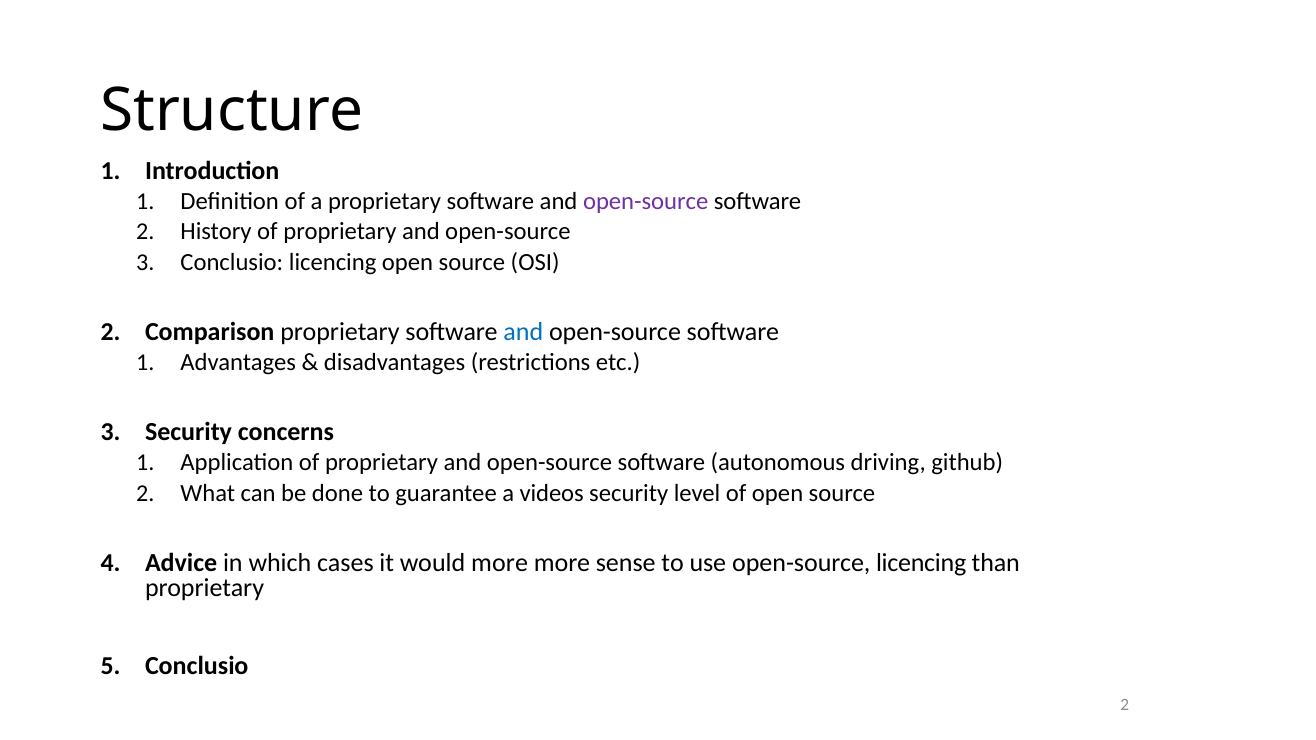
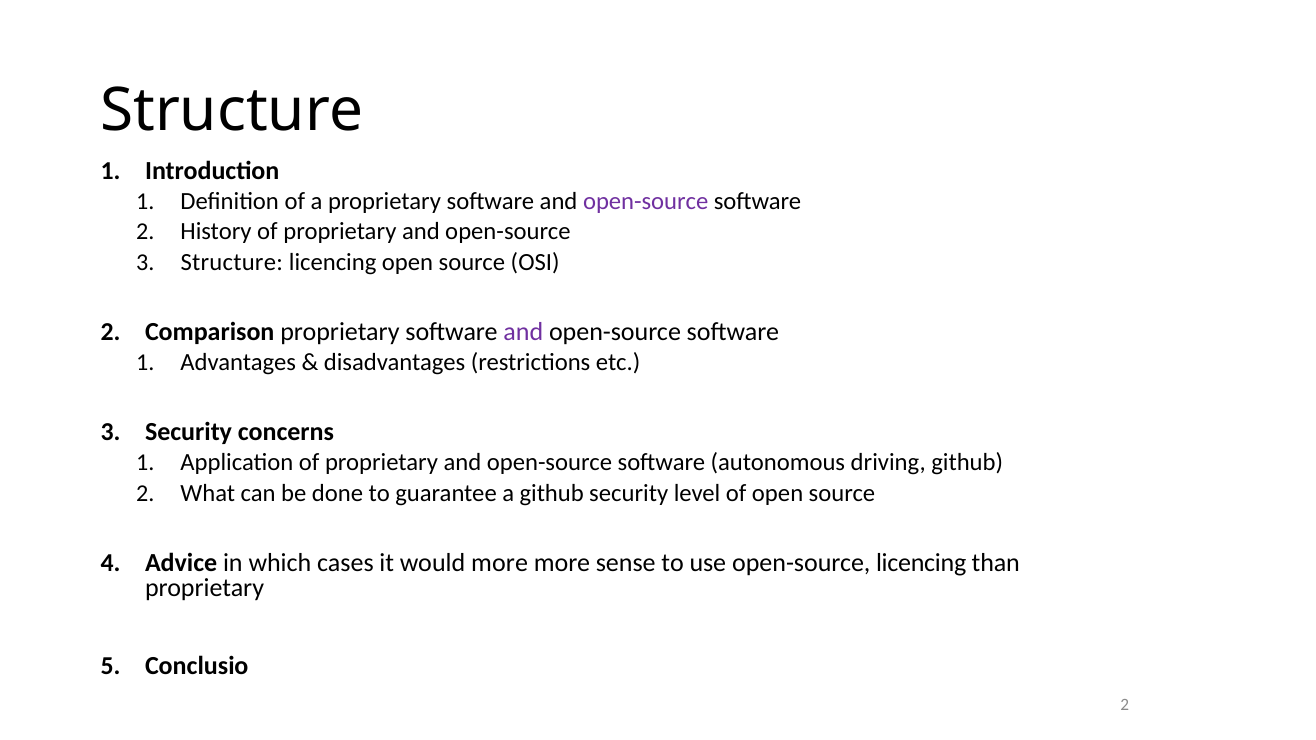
Conclusio at (232, 262): Conclusio -> Structure
and at (523, 332) colour: blue -> purple
a videos: videos -> github
